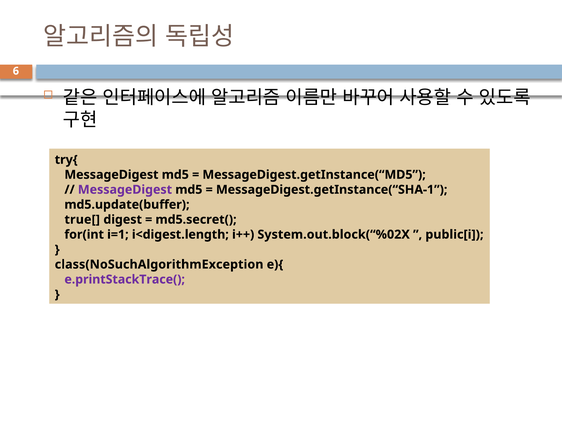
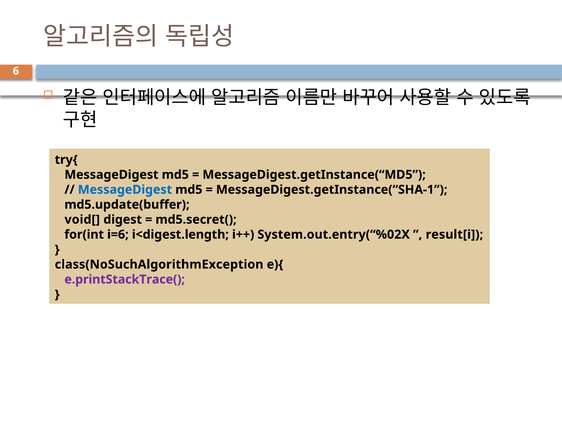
MessageDigest at (125, 190) colour: purple -> blue
true[: true[ -> void[
i=1: i=1 -> i=6
System.out.block(“%02X: System.out.block(“%02X -> System.out.entry(“%02X
public[i: public[i -> result[i
